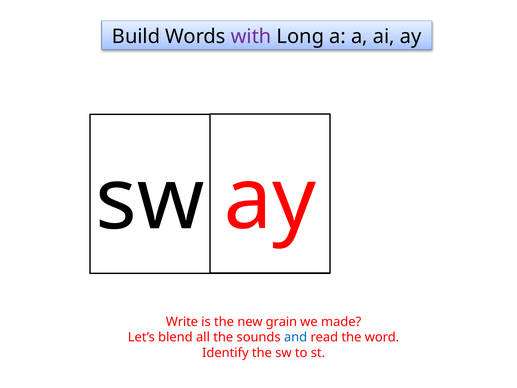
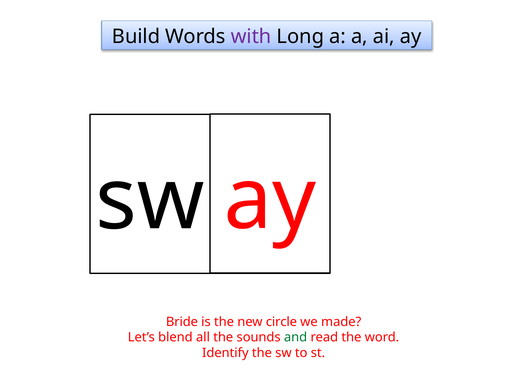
Write: Write -> Bride
grain: grain -> circle
and colour: blue -> green
